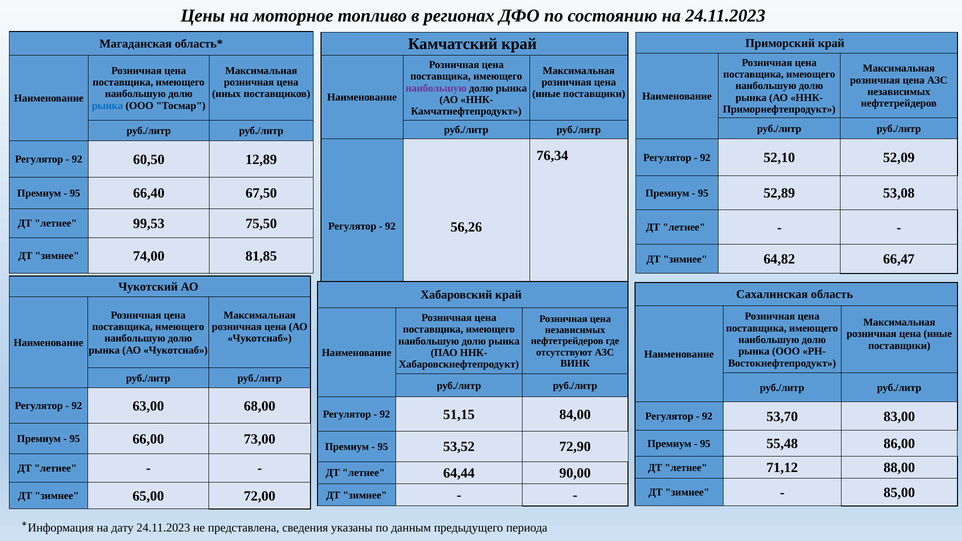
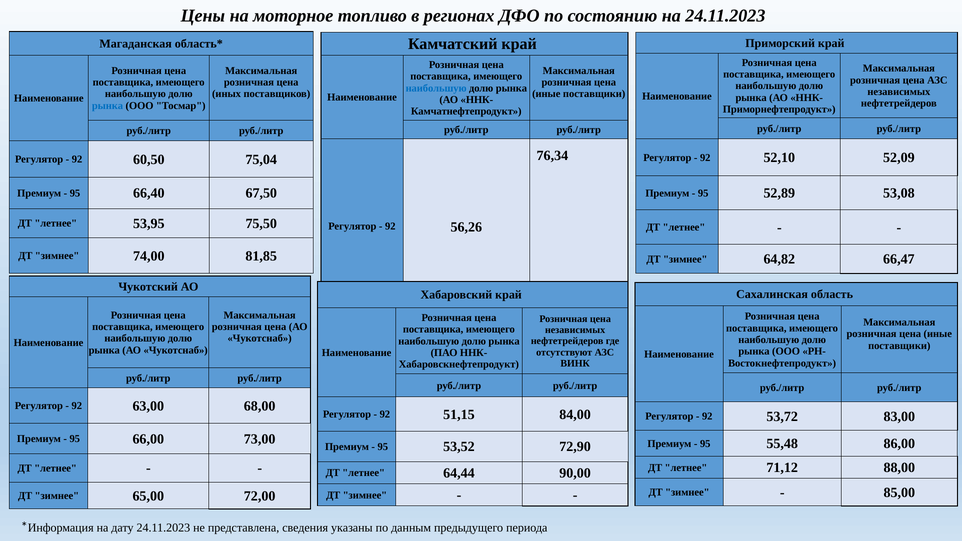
наибольшую at (436, 88) colour: purple -> blue
12,89: 12,89 -> 75,04
99,53: 99,53 -> 53,95
53,70: 53,70 -> 53,72
